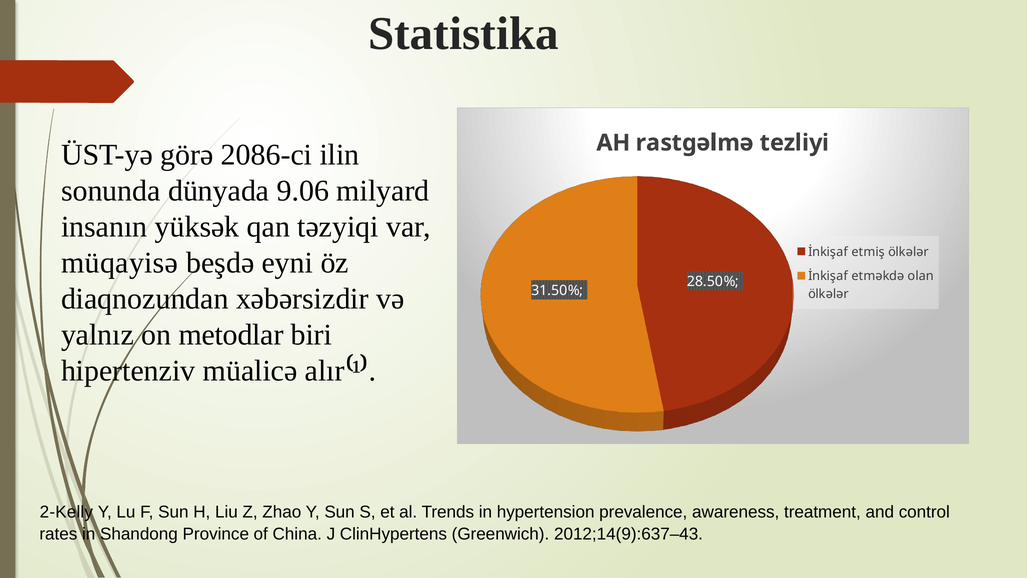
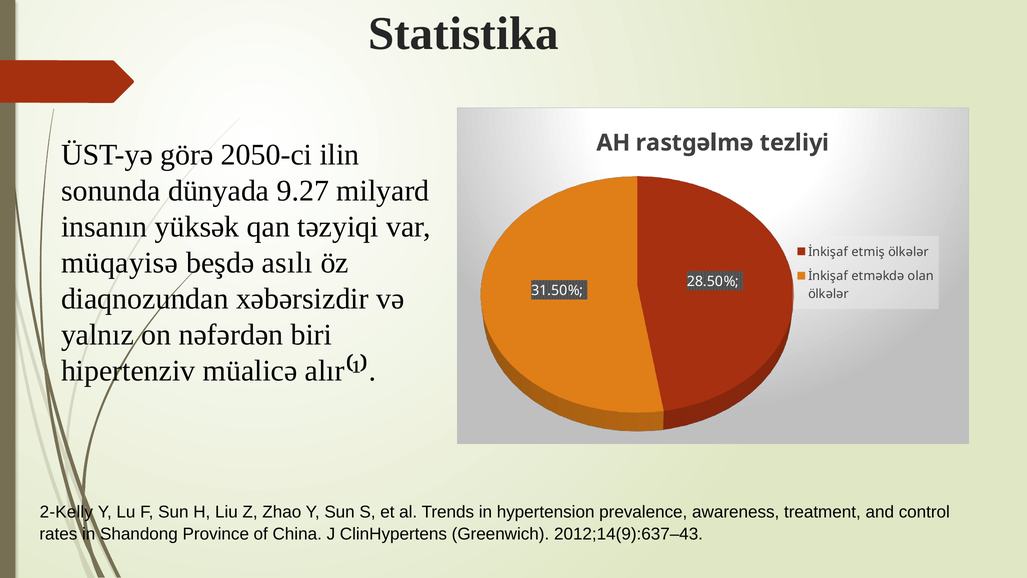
2086-ci: 2086-ci -> 2050-ci
9.06: 9.06 -> 9.27
eyni: eyni -> asılı
metodlar: metodlar -> nəfərdən
